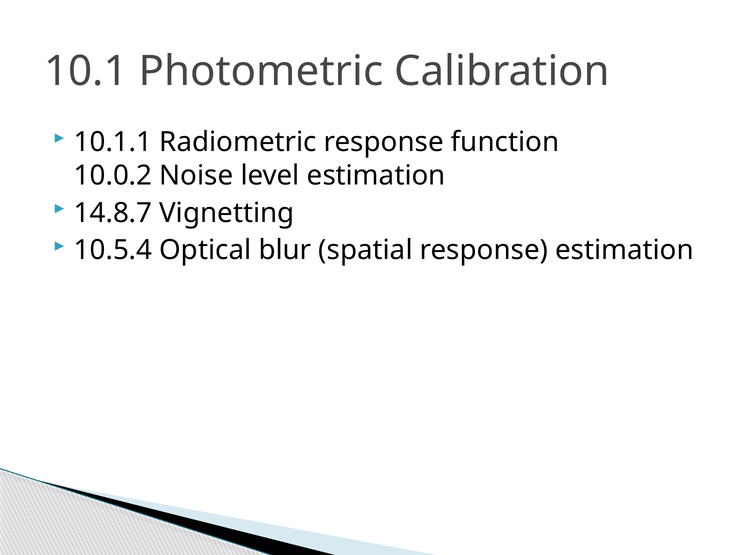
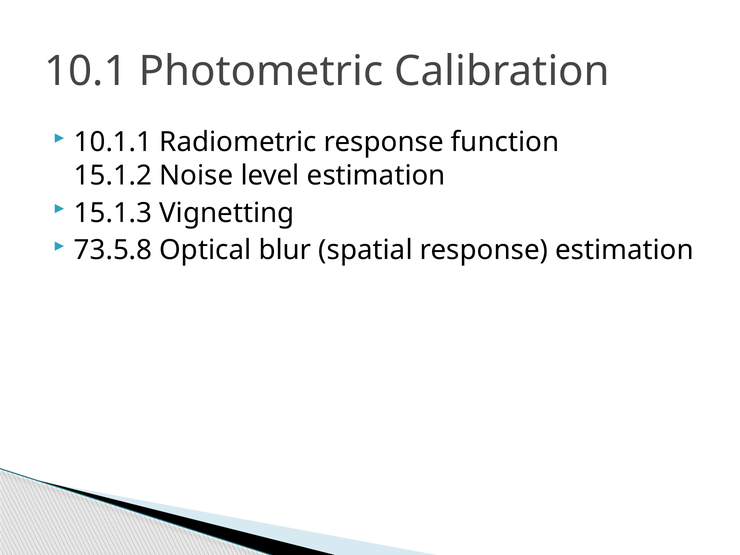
10.0.2: 10.0.2 -> 15.1.2
14.8.7: 14.8.7 -> 15.1.3
10.5.4: 10.5.4 -> 73.5.8
